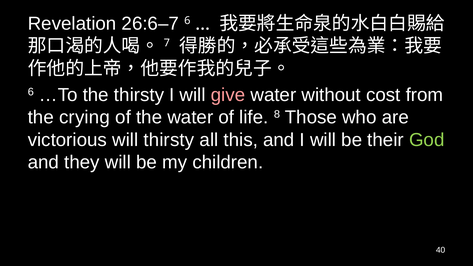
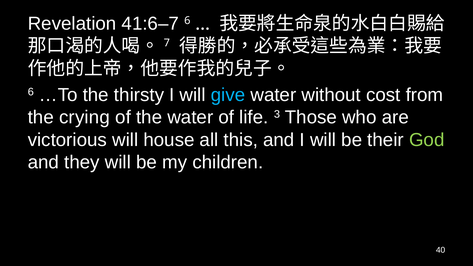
26:6–7: 26:6–7 -> 41:6–7
give colour: pink -> light blue
8: 8 -> 3
will thirsty: thirsty -> house
